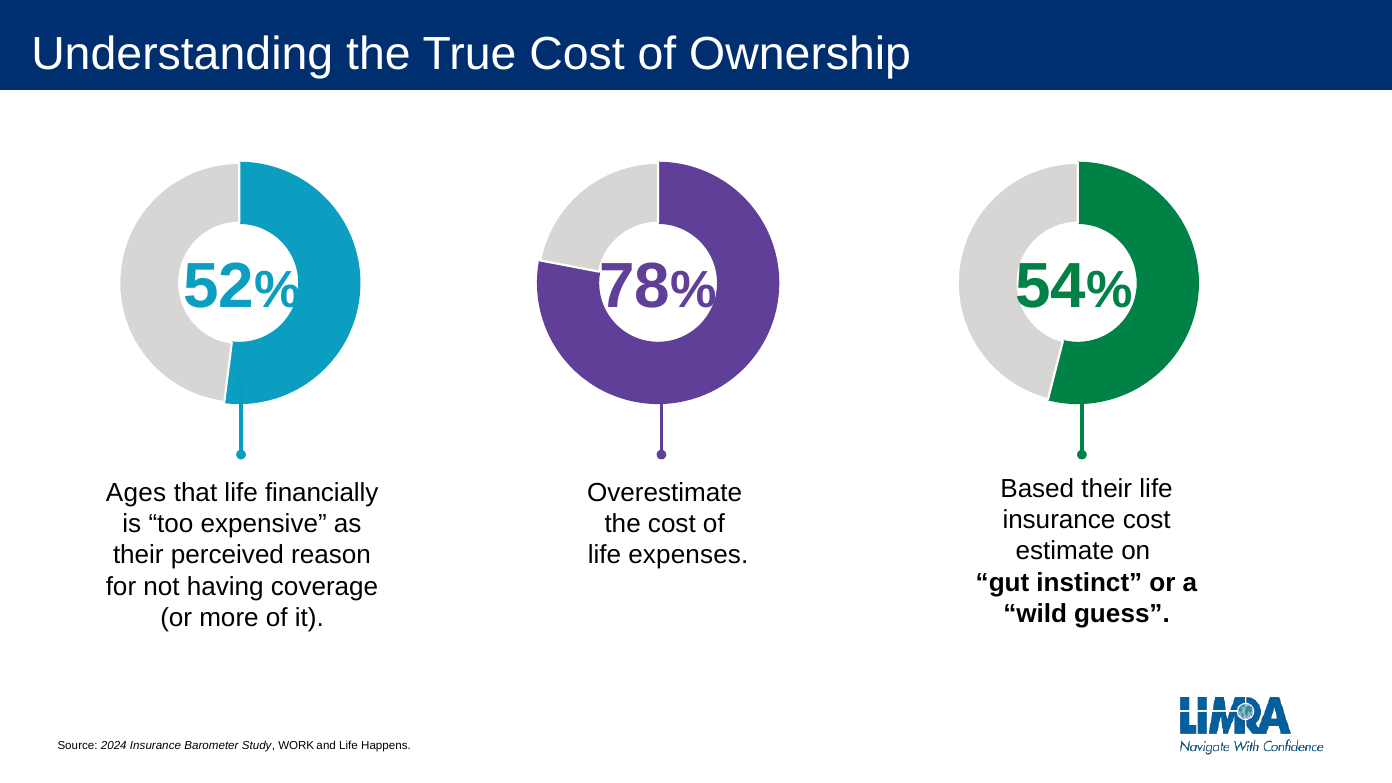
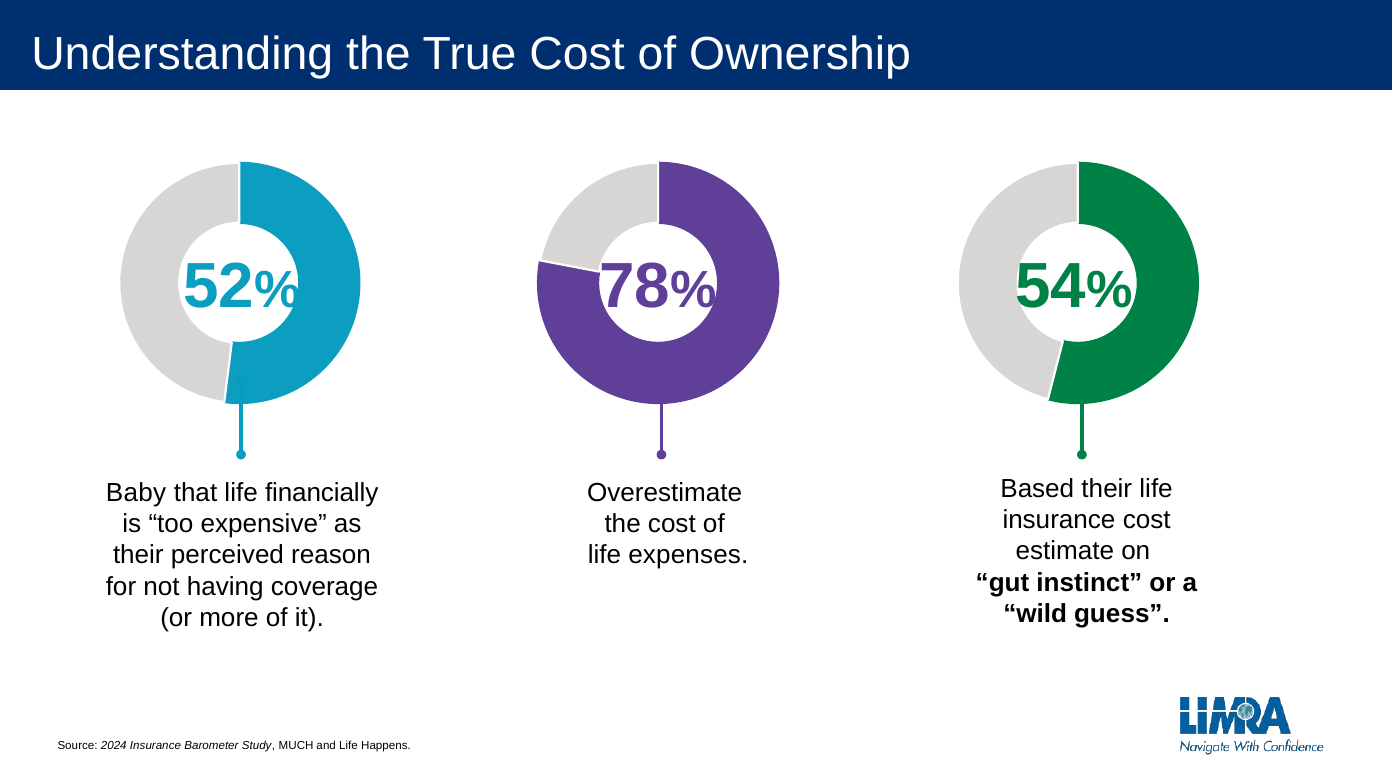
Ages: Ages -> Baby
WORK: WORK -> MUCH
